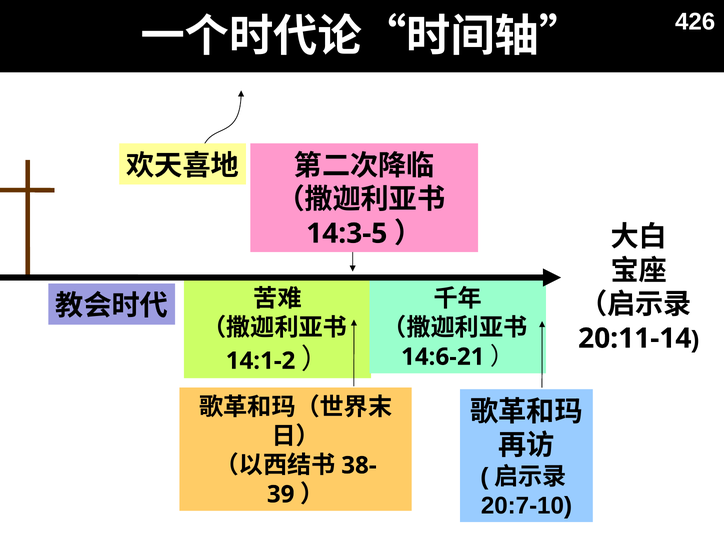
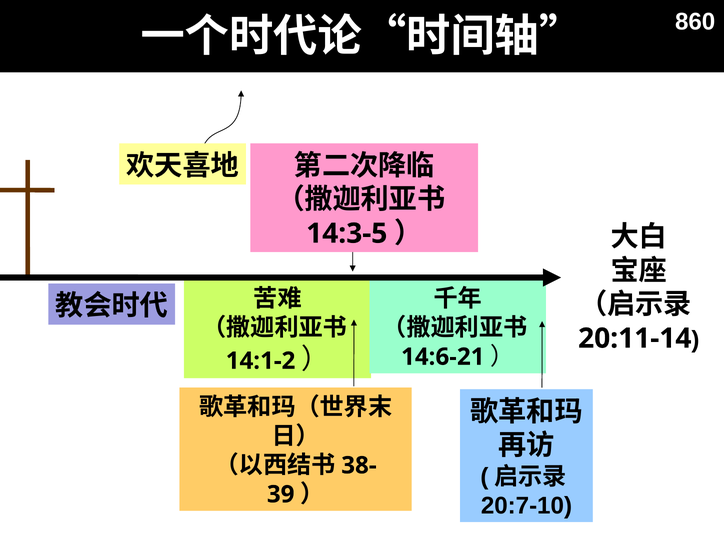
426: 426 -> 860
